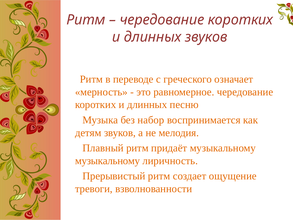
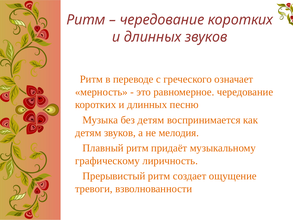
без набор: набор -> детям
музыкальному at (108, 161): музыкальному -> графическому
